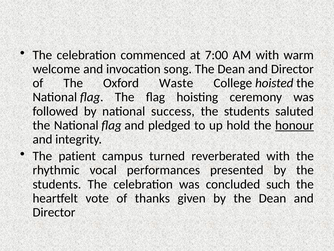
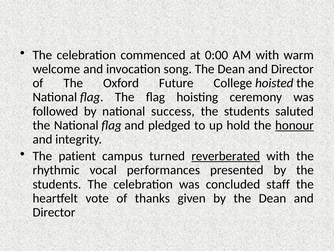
7:00: 7:00 -> 0:00
Waste: Waste -> Future
reverberated underline: none -> present
such: such -> staff
